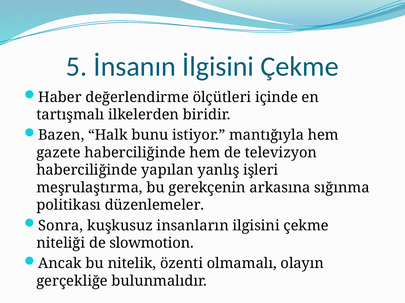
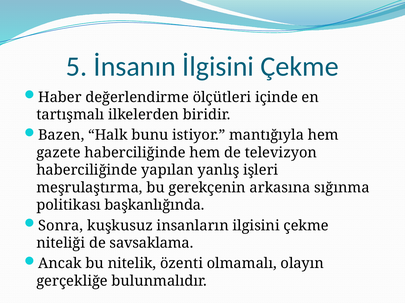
düzenlemeler: düzenlemeler -> başkanlığında
slowmotion: slowmotion -> savsaklama
